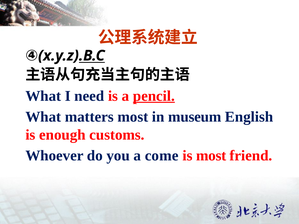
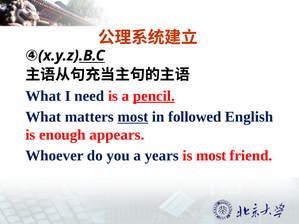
most at (133, 117) underline: none -> present
museum: museum -> followed
customs: customs -> appears
come: come -> years
